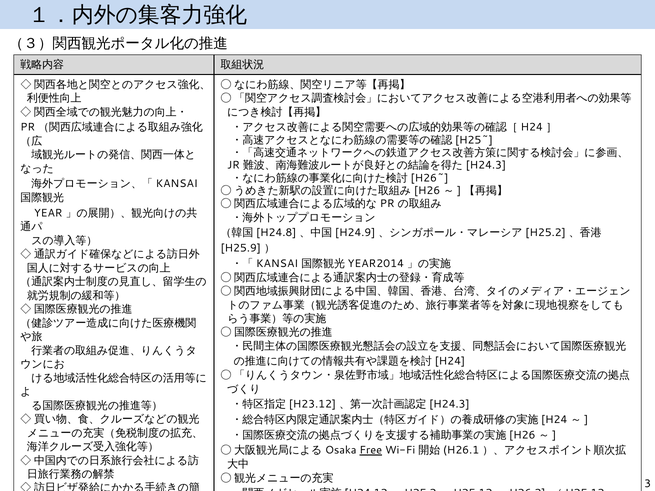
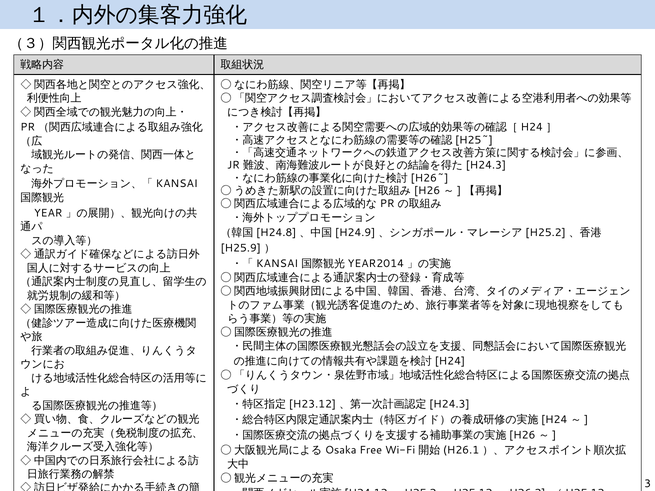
Free underline: present -> none
